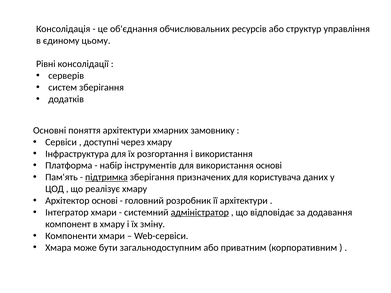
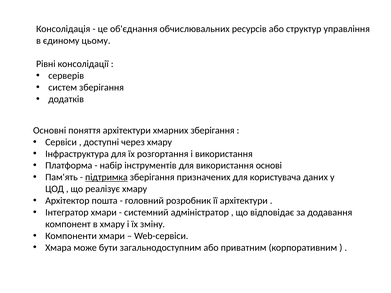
хмарних замовнику: замовнику -> зберігання
Архітектор основі: основі -> пошта
адміністратор underline: present -> none
